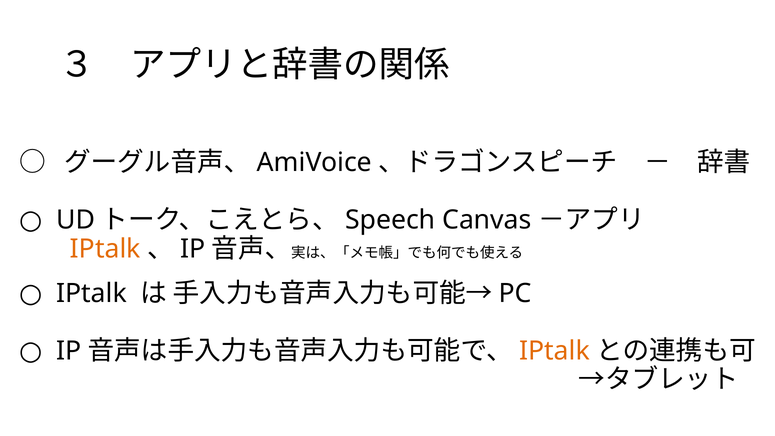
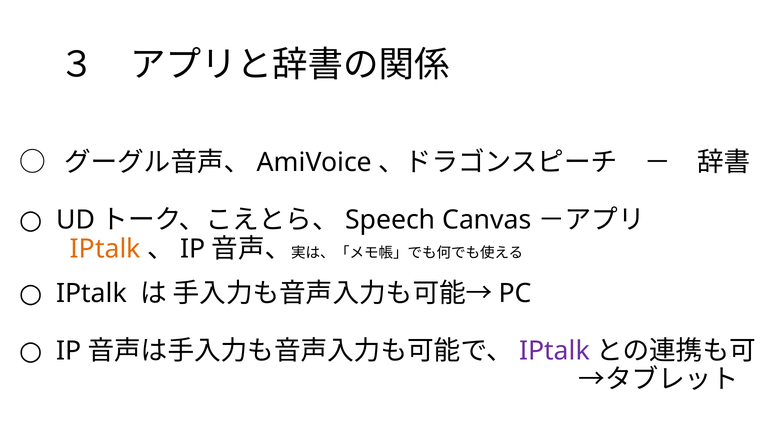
IPtalk at (555, 351) colour: orange -> purple
